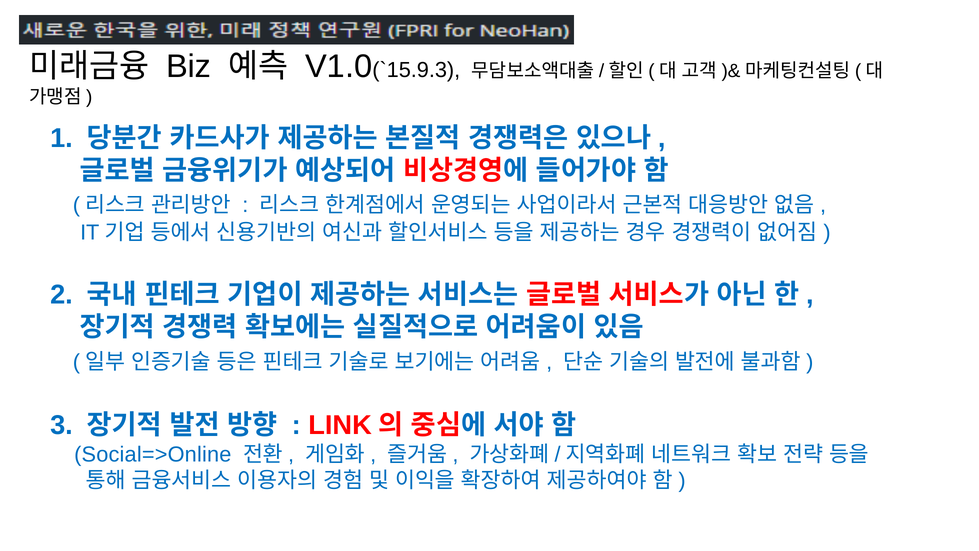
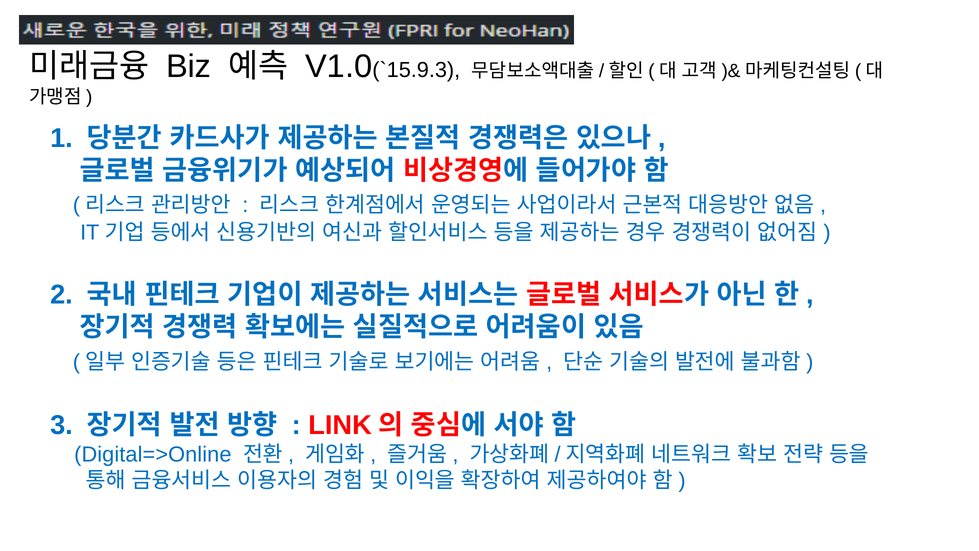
Social=>Online: Social=>Online -> Digital=>Online
